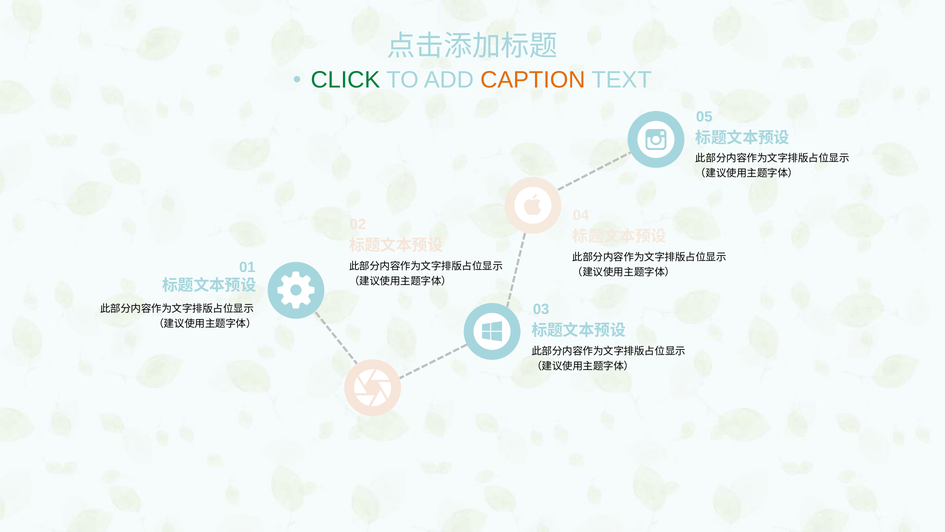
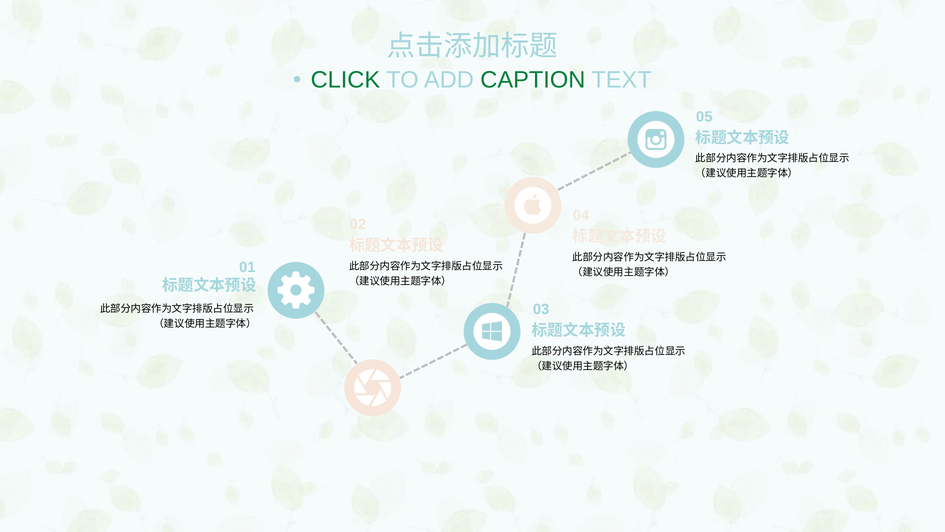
CAPTION colour: orange -> green
